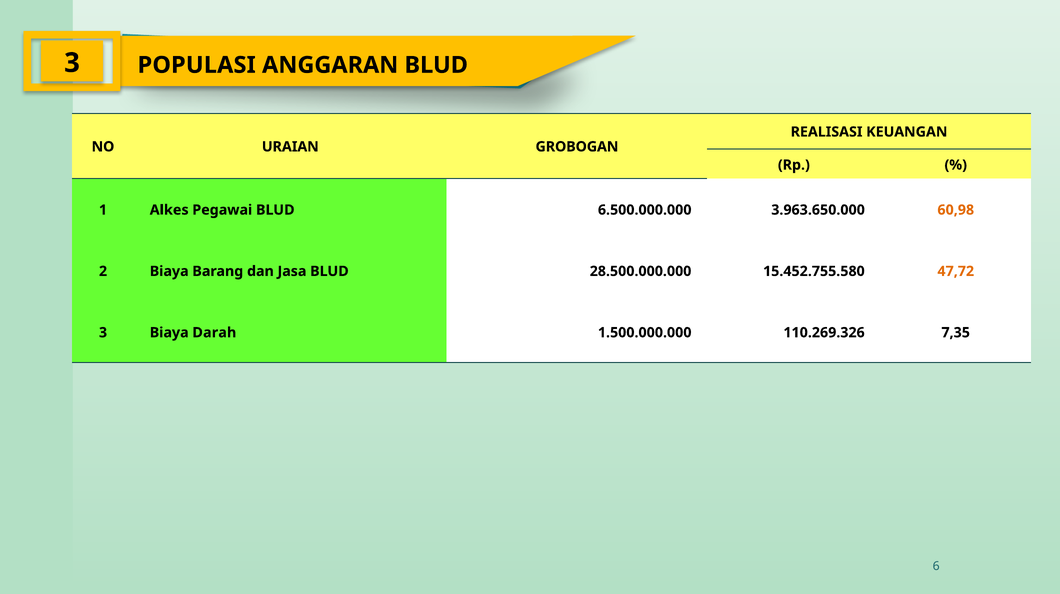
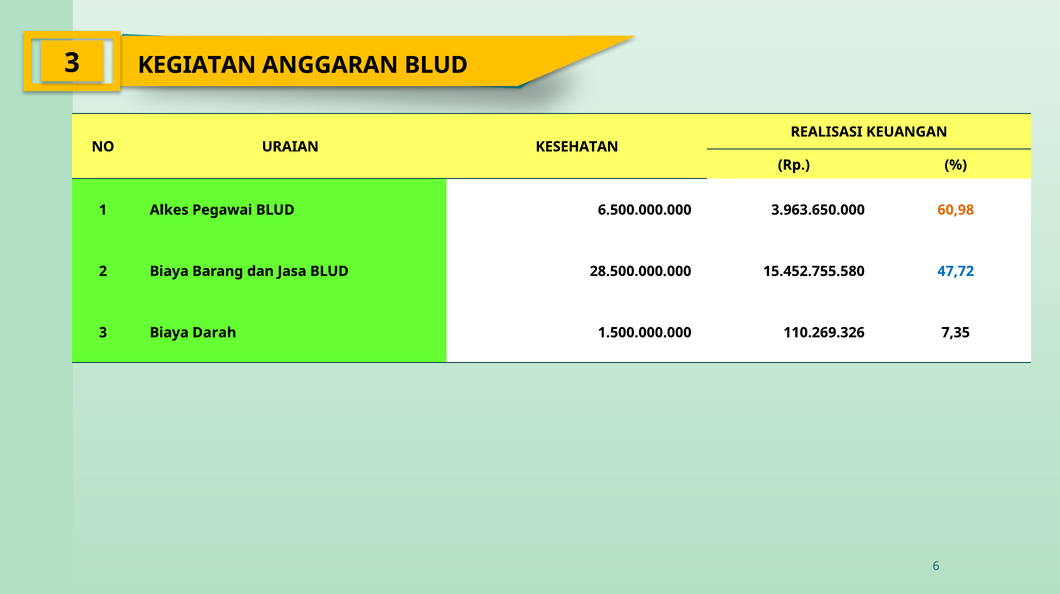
POPULASI: POPULASI -> KEGIATAN
GROBOGAN: GROBOGAN -> KESEHATAN
47,72 colour: orange -> blue
